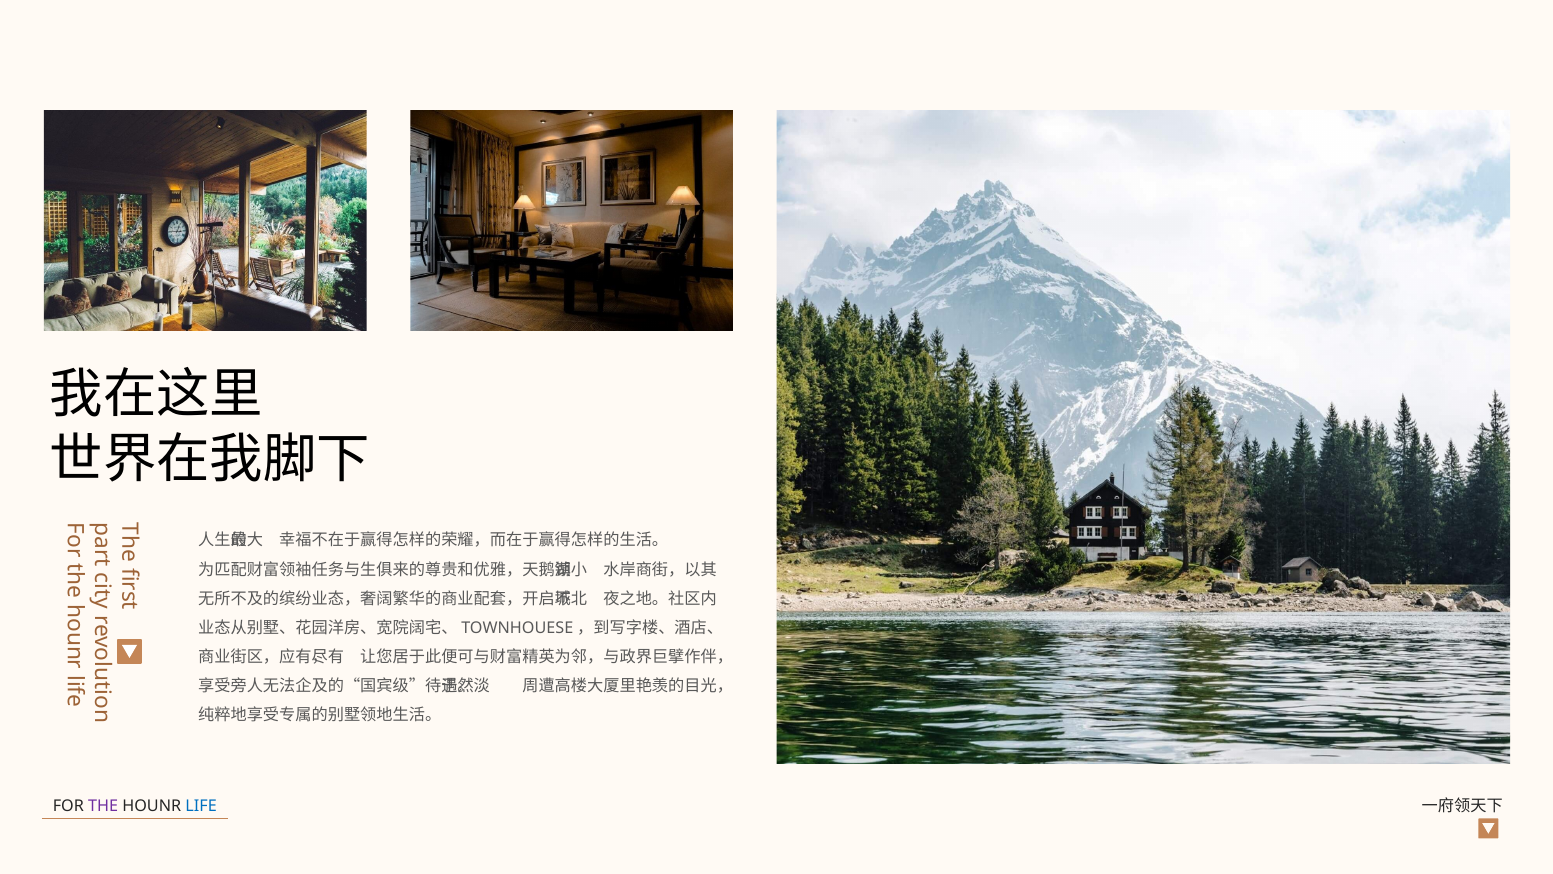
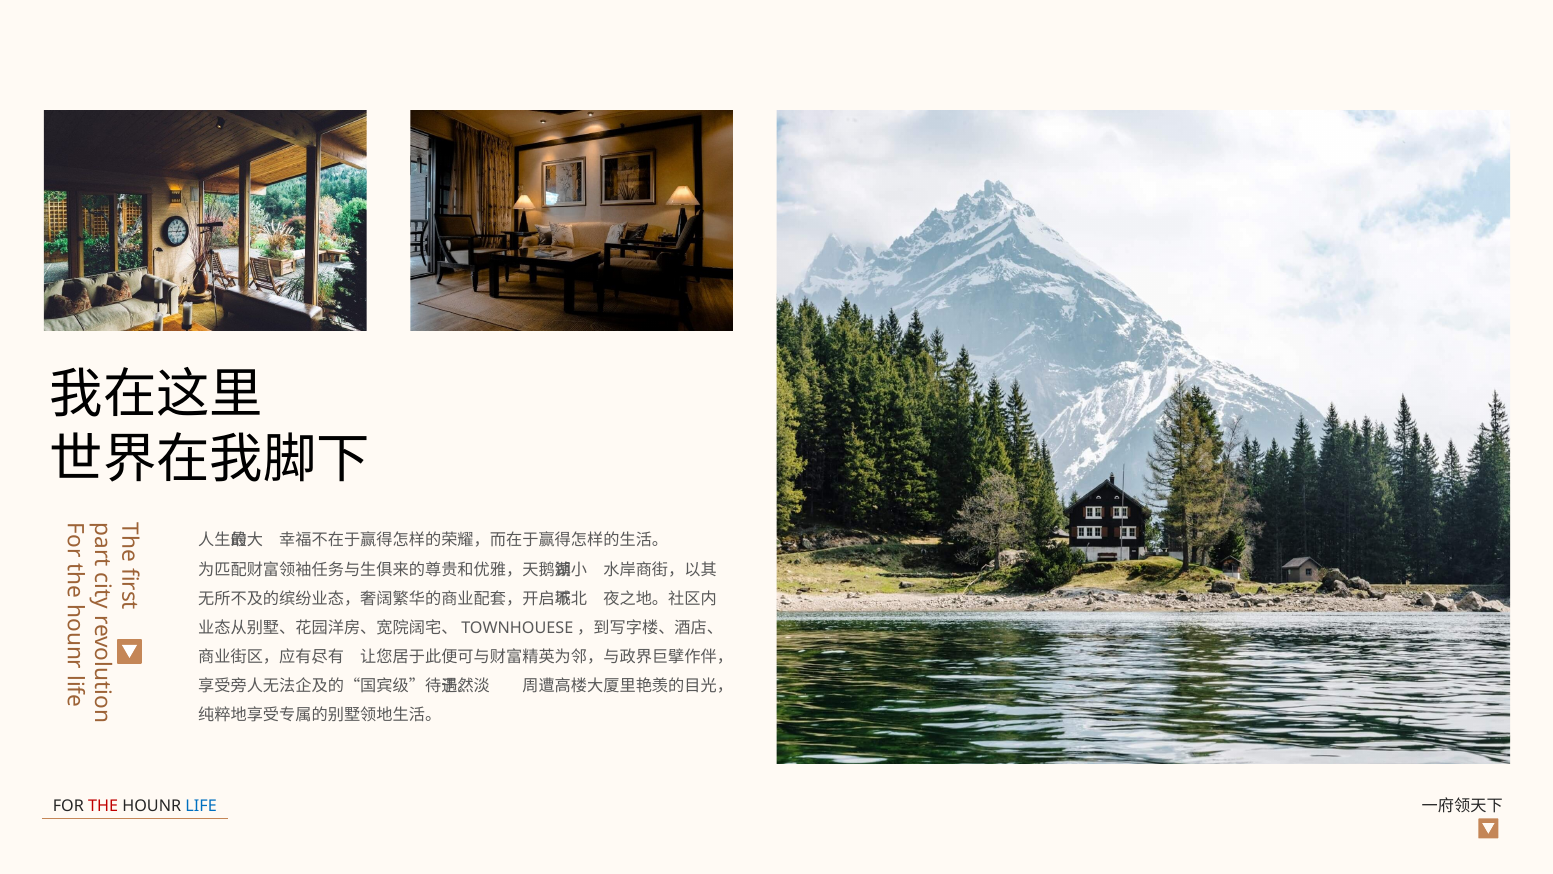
THE colour: purple -> red
